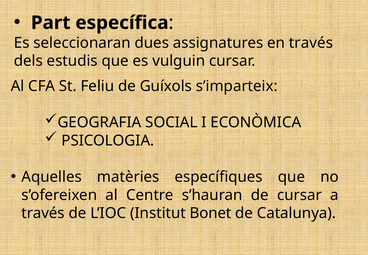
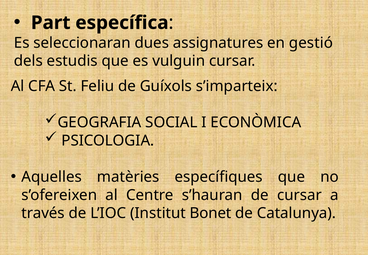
en través: través -> gestió
